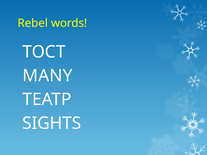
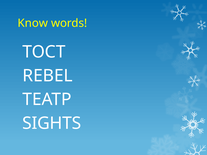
Rebel: Rebel -> Know
MANY: MANY -> REBEL
